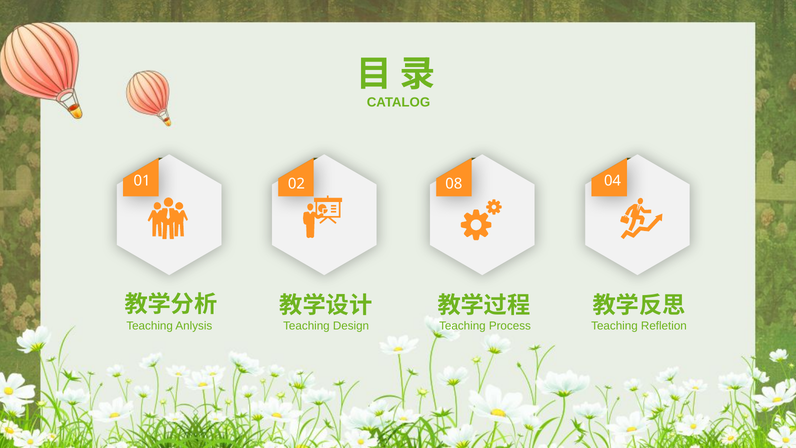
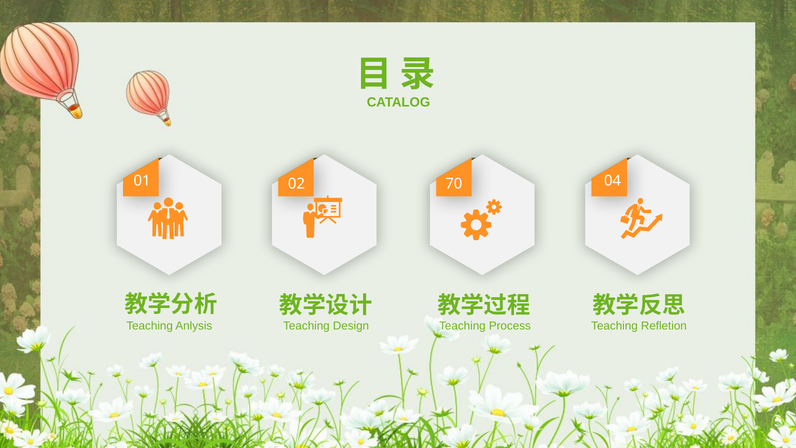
08: 08 -> 70
